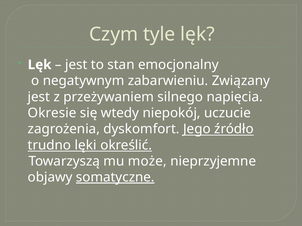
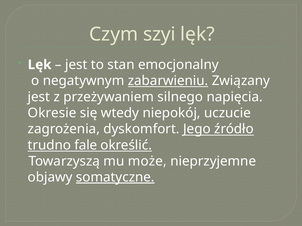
tyle: tyle -> szyi
zabarwieniu underline: none -> present
lęki: lęki -> fale
